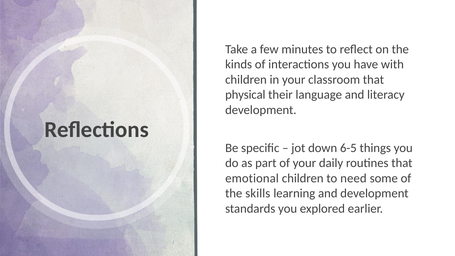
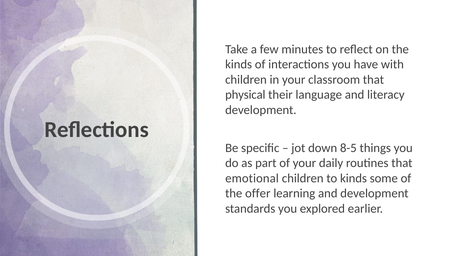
6-5: 6-5 -> 8-5
to need: need -> kinds
skills: skills -> offer
